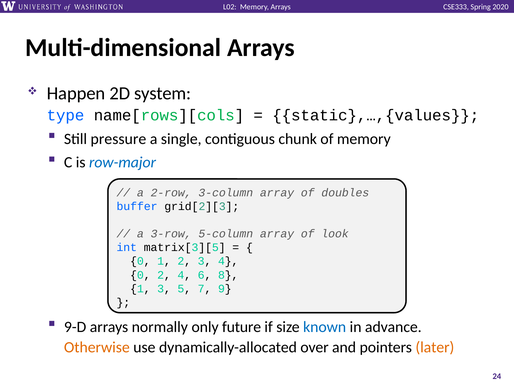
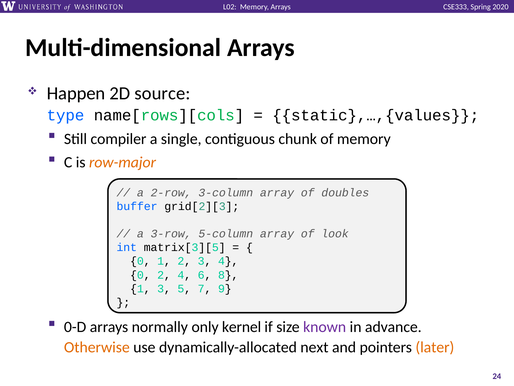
system: system -> source
pressure: pressure -> compiler
row-major colour: blue -> orange
9-D: 9-D -> 0-D
future: future -> kernel
known colour: blue -> purple
over: over -> next
